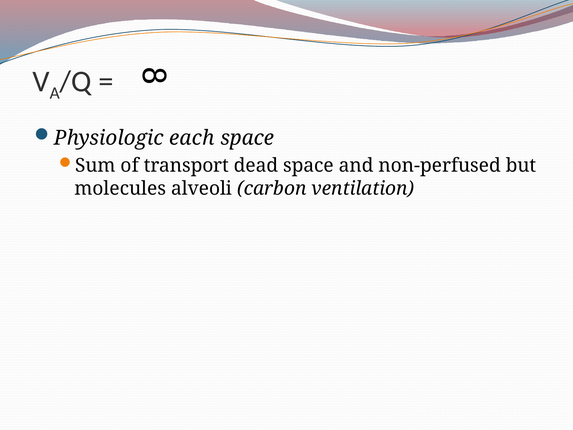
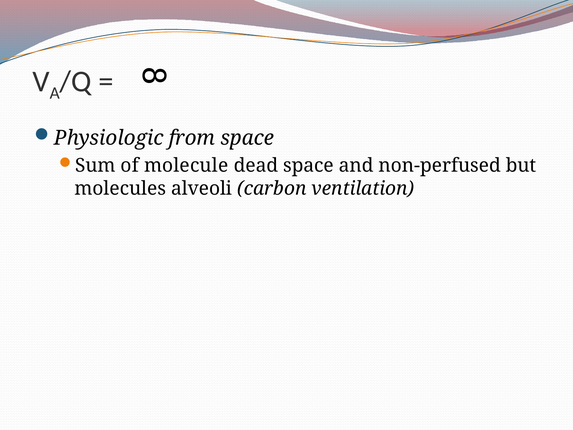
each: each -> from
transport: transport -> molecule
